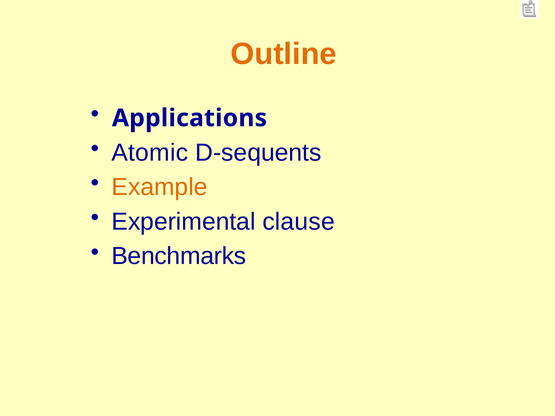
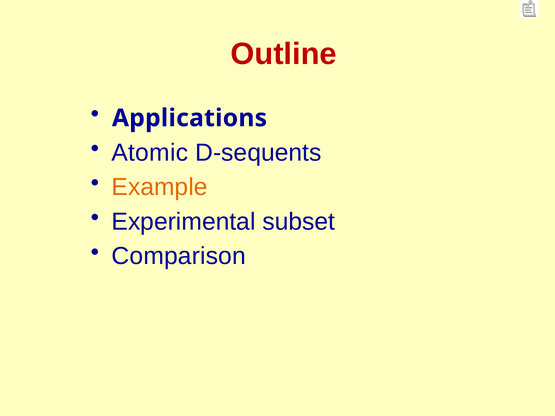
Outline colour: orange -> red
clause: clause -> subset
Benchmarks: Benchmarks -> Comparison
